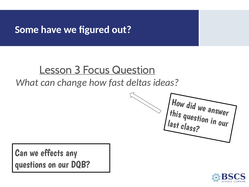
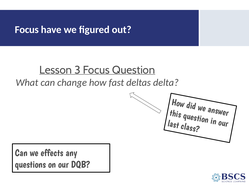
Some at (27, 30): Some -> Focus
ideas: ideas -> delta
